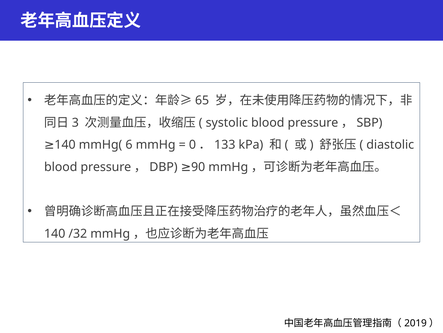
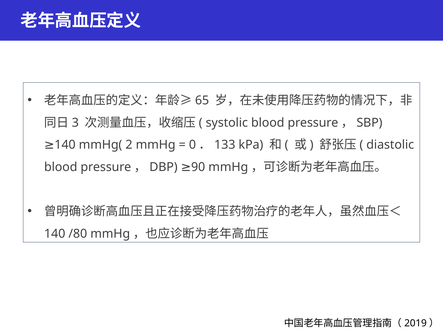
6: 6 -> 2
/32: /32 -> /80
